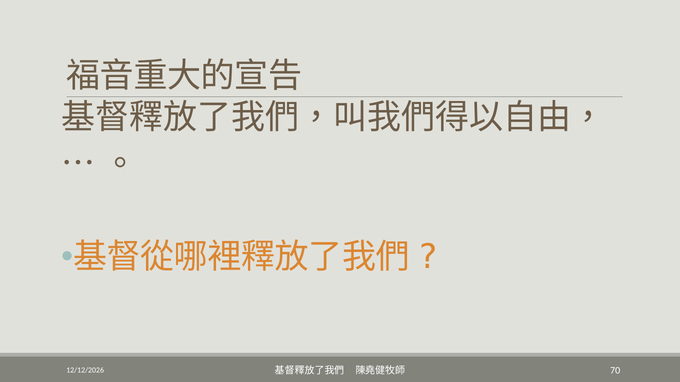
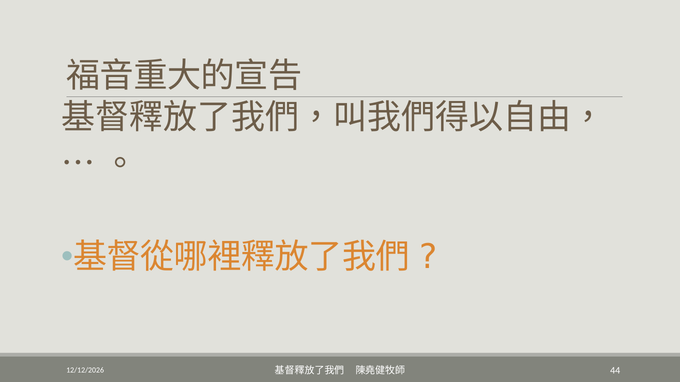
70: 70 -> 44
